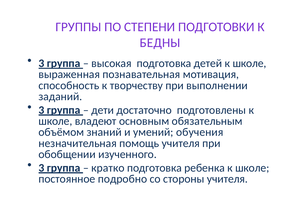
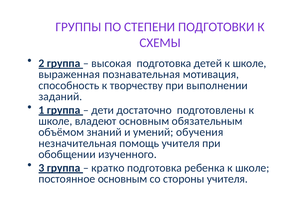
БЕДНЫ: БЕДНЫ -> СХЕМЫ
3 at (41, 63): 3 -> 2
3 at (41, 110): 3 -> 1
постоянное подробно: подробно -> основным
